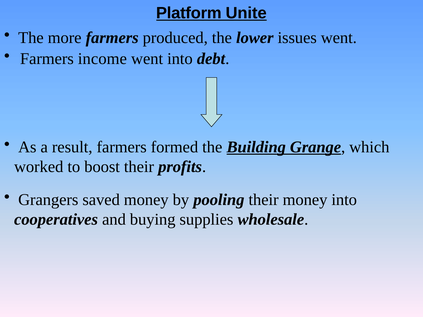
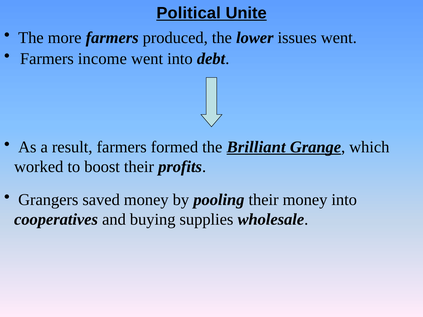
Platform: Platform -> Political
Building: Building -> Brilliant
